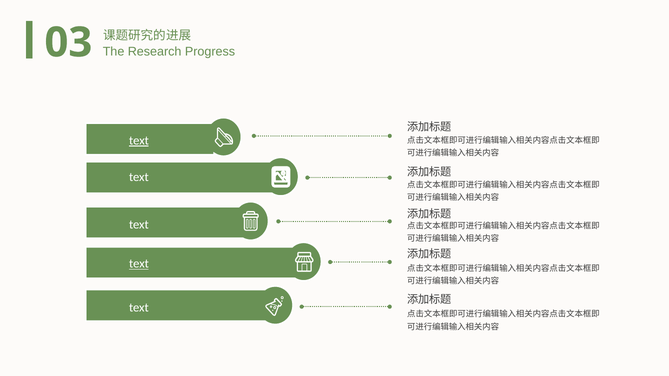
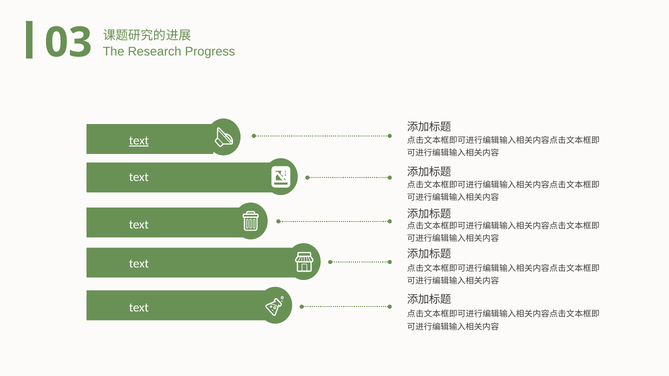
text at (139, 264) underline: present -> none
